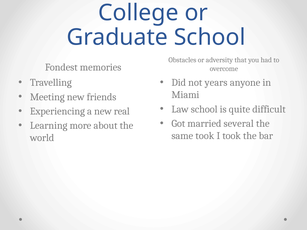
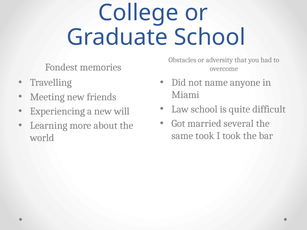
years: years -> name
real: real -> will
